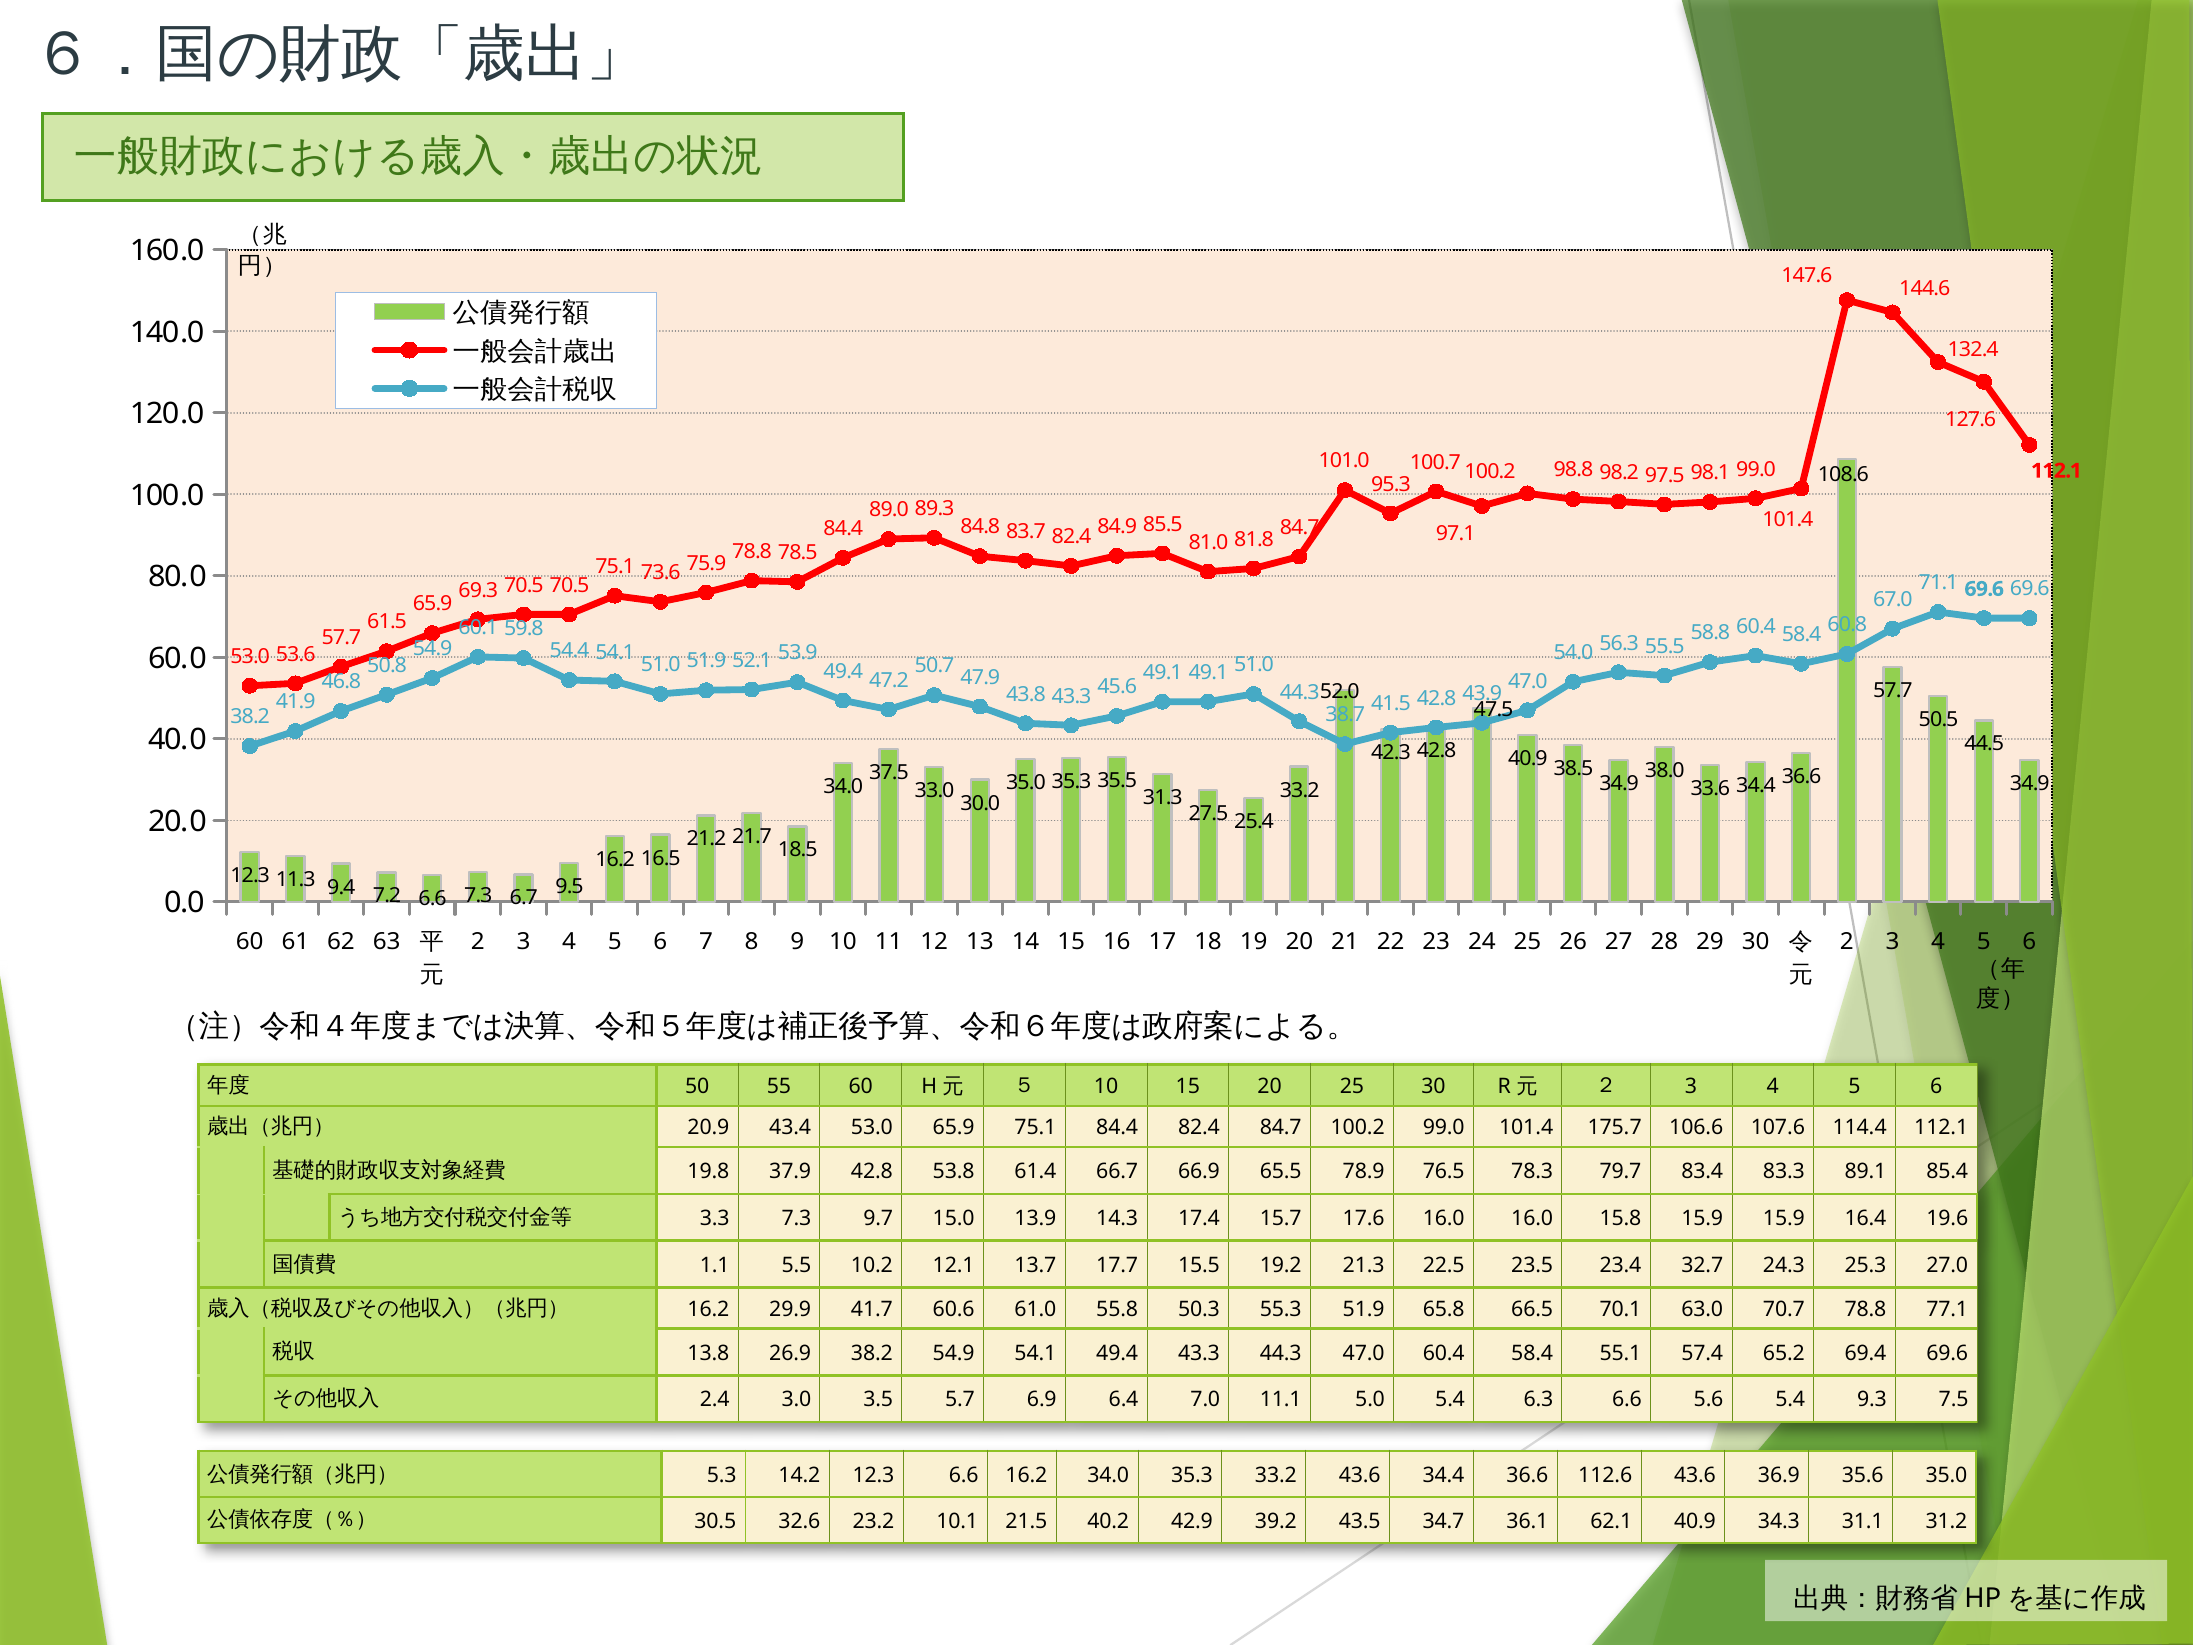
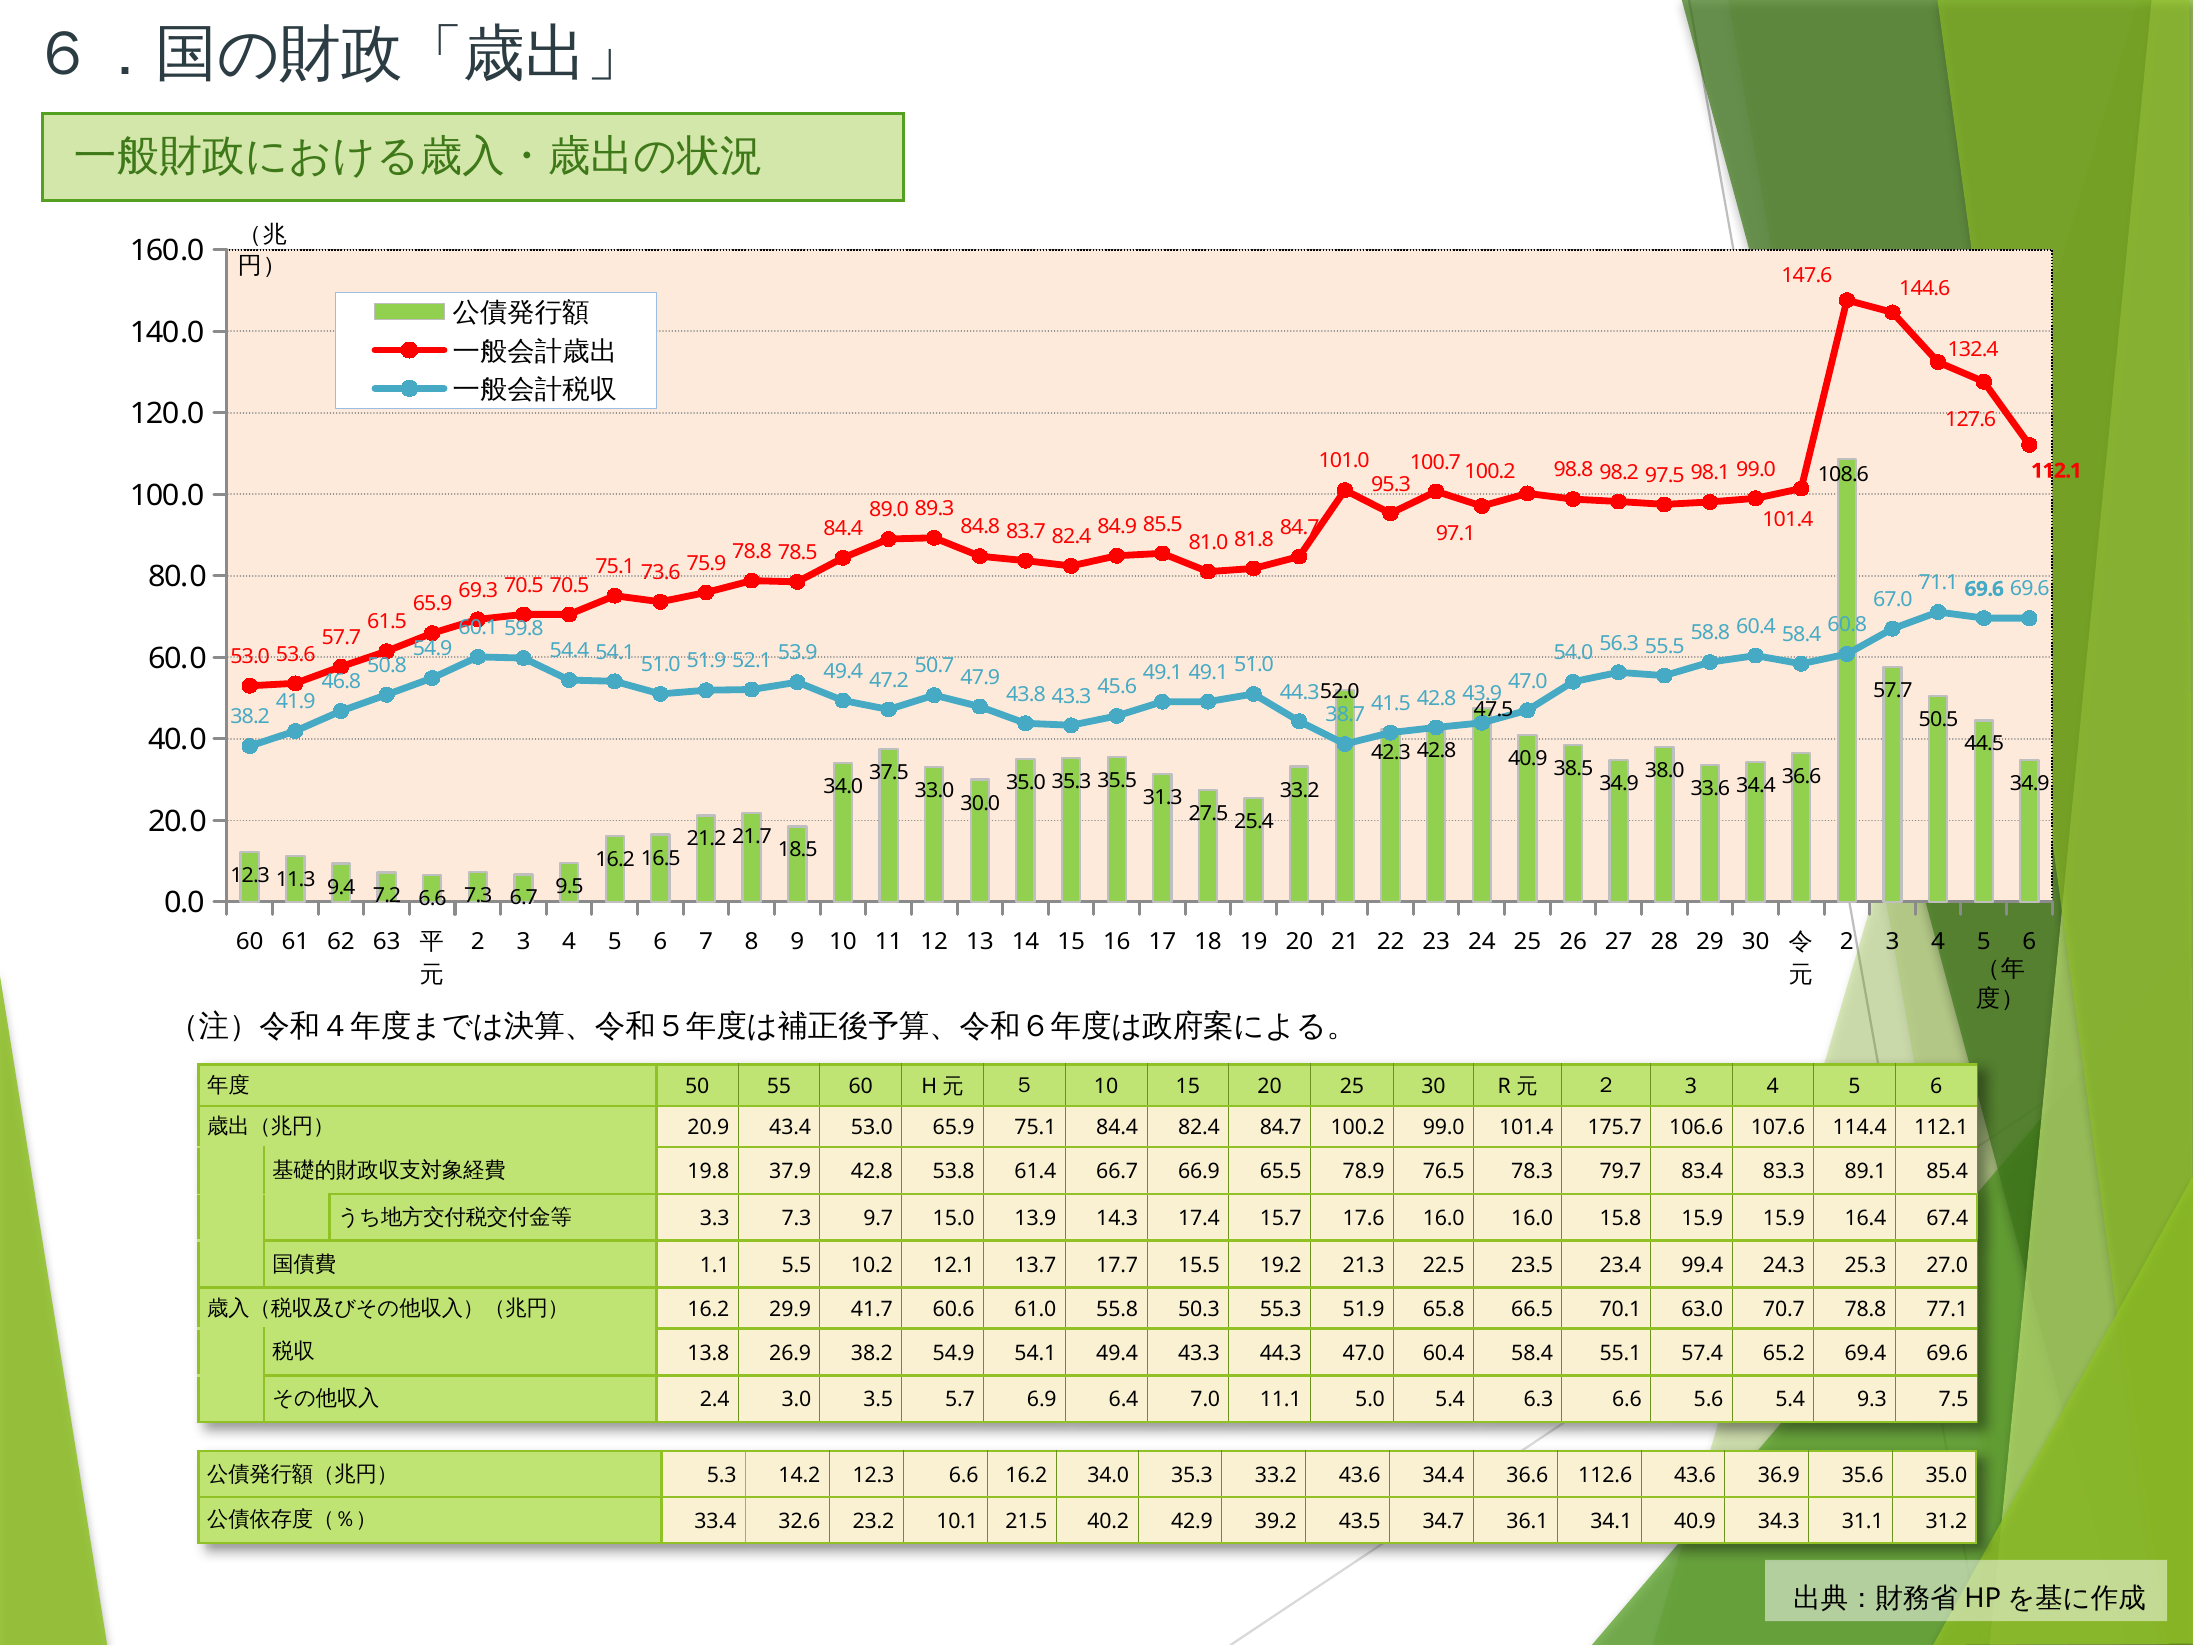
19.6: 19.6 -> 67.4
32.7: 32.7 -> 99.4
30.5: 30.5 -> 33.4
62.1: 62.1 -> 34.1
